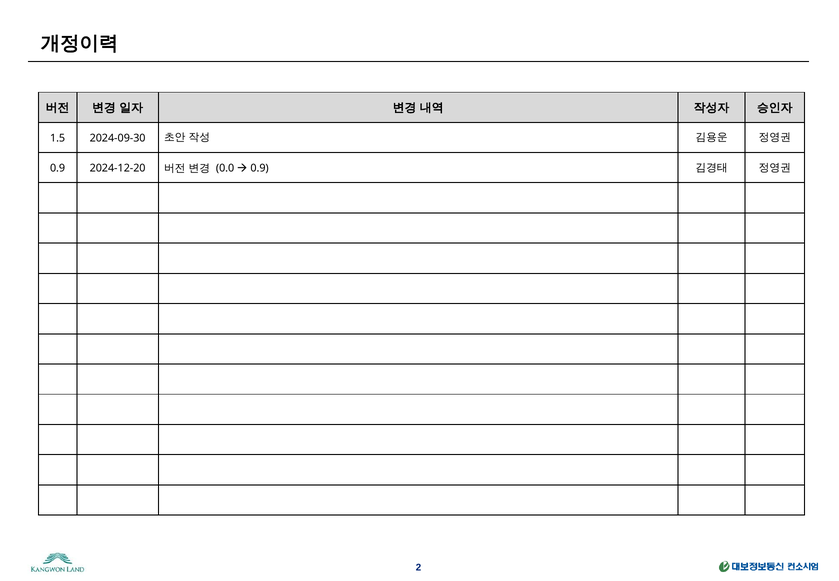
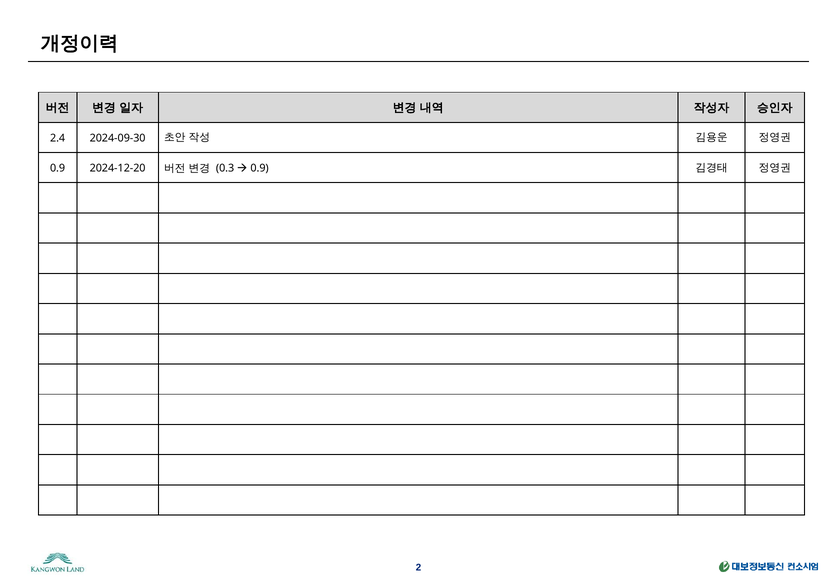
1.5: 1.5 -> 2.4
0.0: 0.0 -> 0.3
